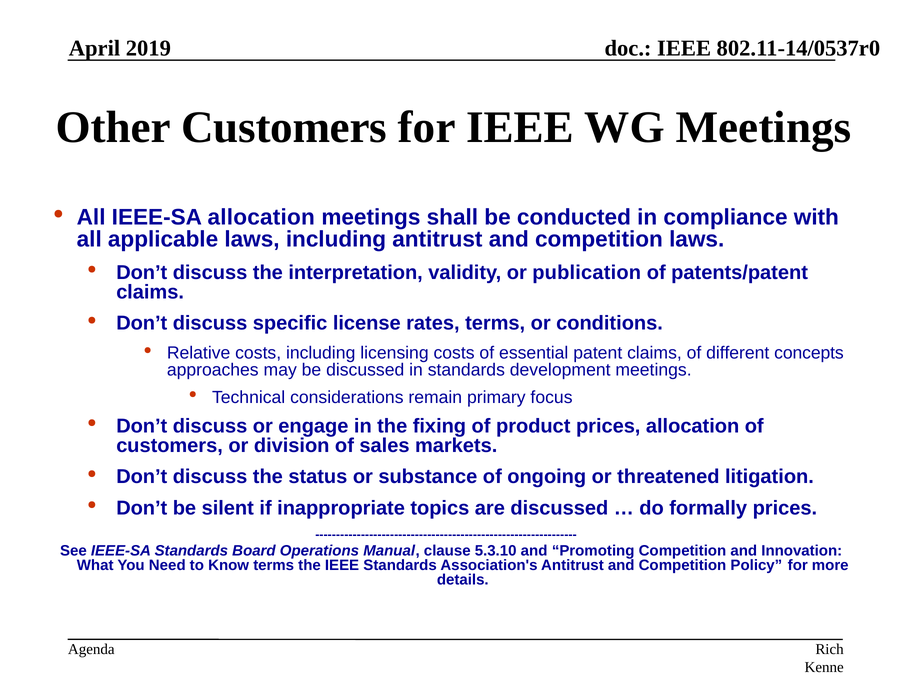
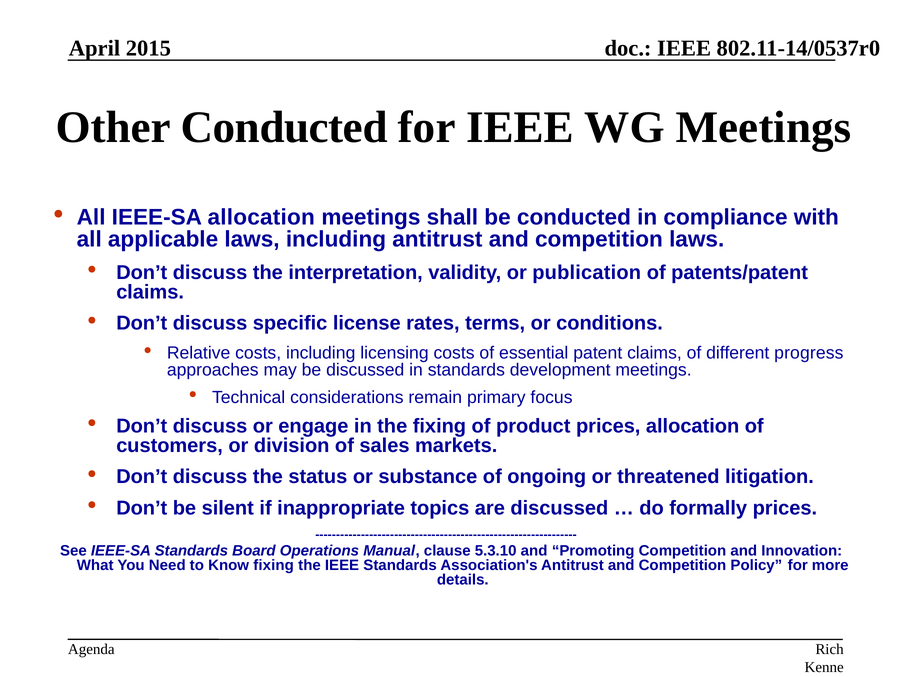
2019: 2019 -> 2015
Other Customers: Customers -> Conducted
concepts: concepts -> progress
Know terms: terms -> fixing
